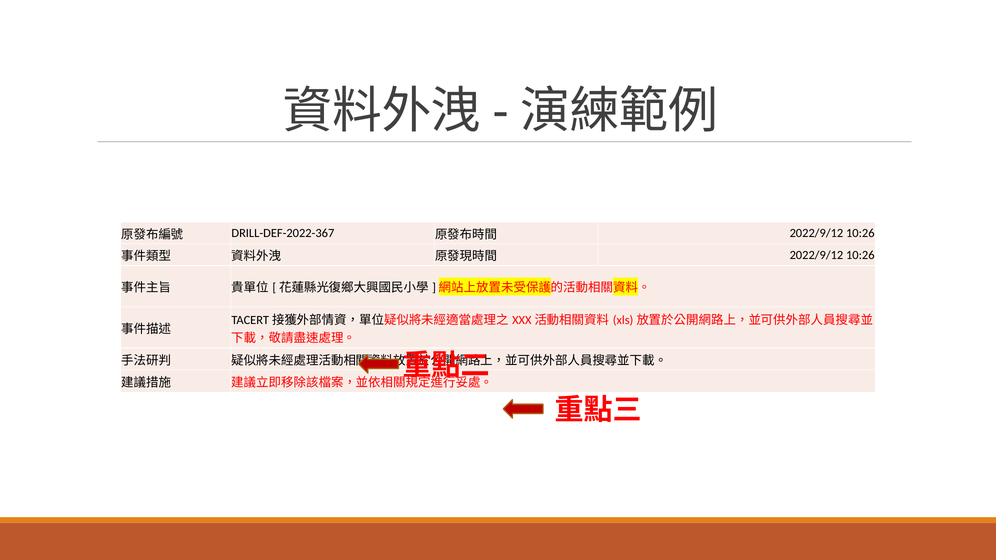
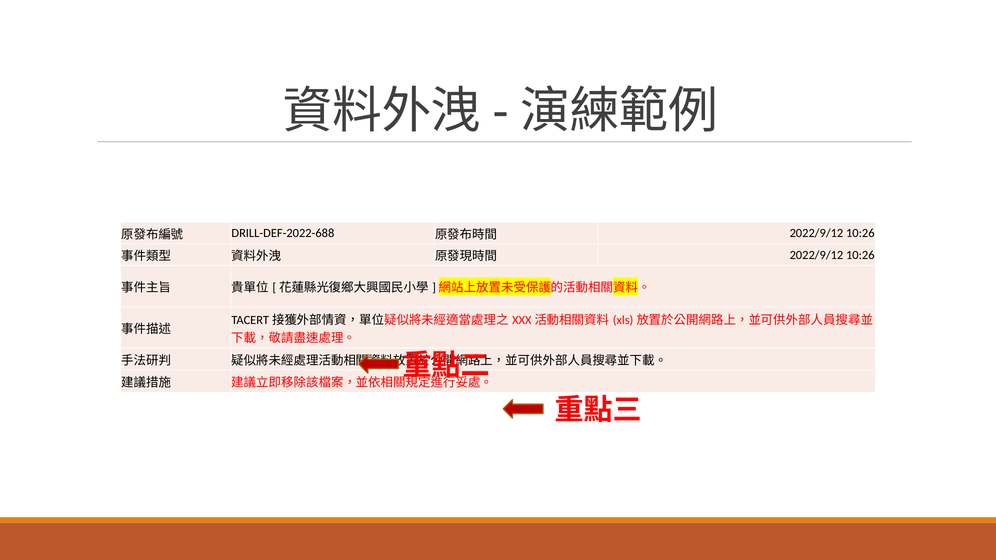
DRILL-DEF-2022-367: DRILL-DEF-2022-367 -> DRILL-DEF-2022-688
